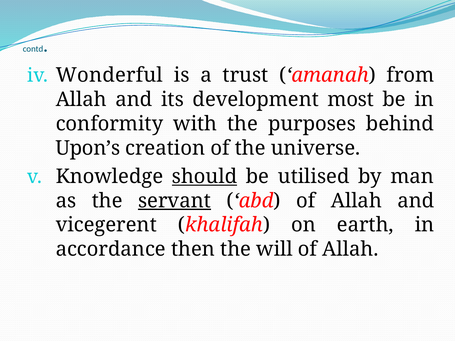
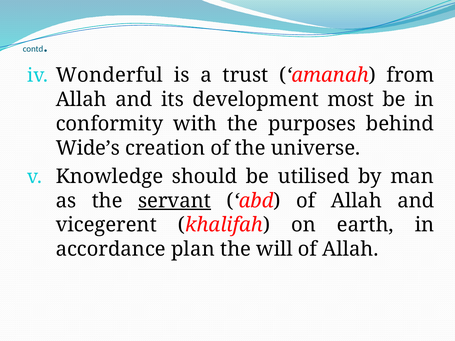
Upon’s: Upon’s -> Wide’s
should underline: present -> none
then: then -> plan
